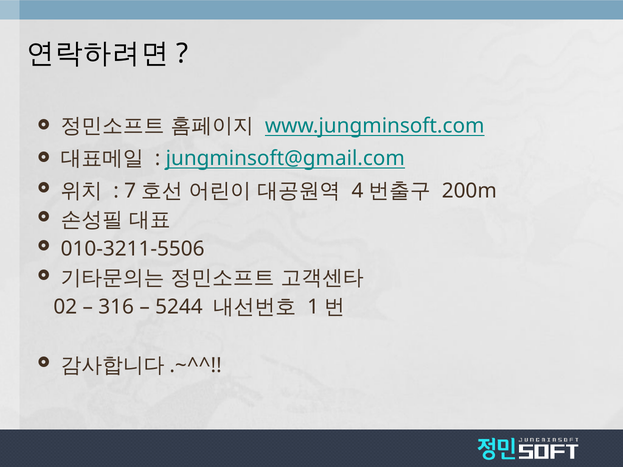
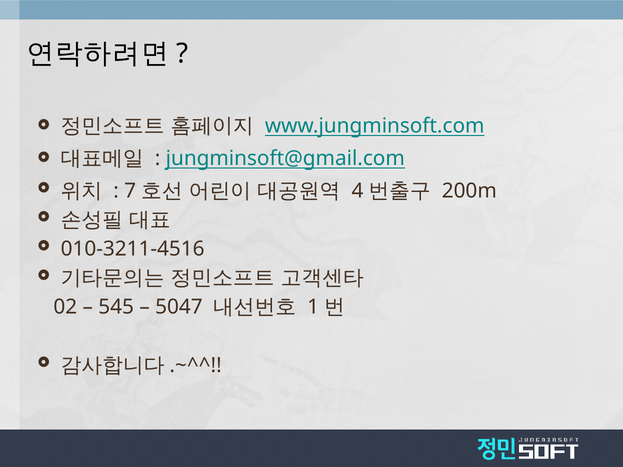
010-3211-5506: 010-3211-5506 -> 010-3211-4516
316: 316 -> 545
5244: 5244 -> 5047
